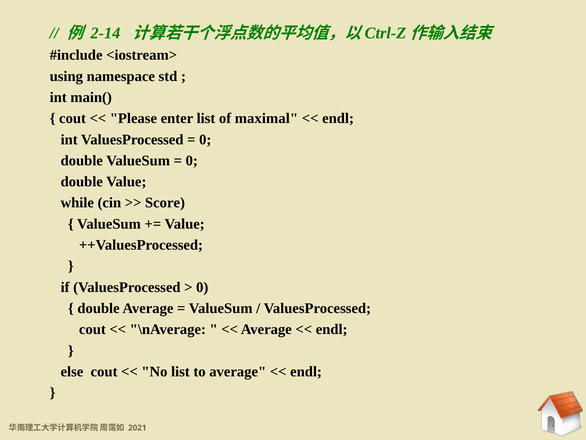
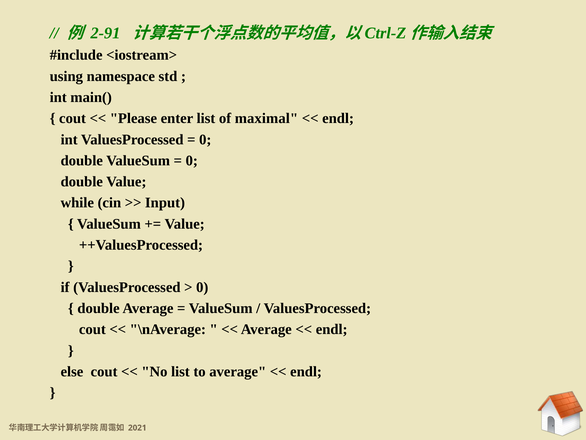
2-14: 2-14 -> 2-91
Score: Score -> Input
